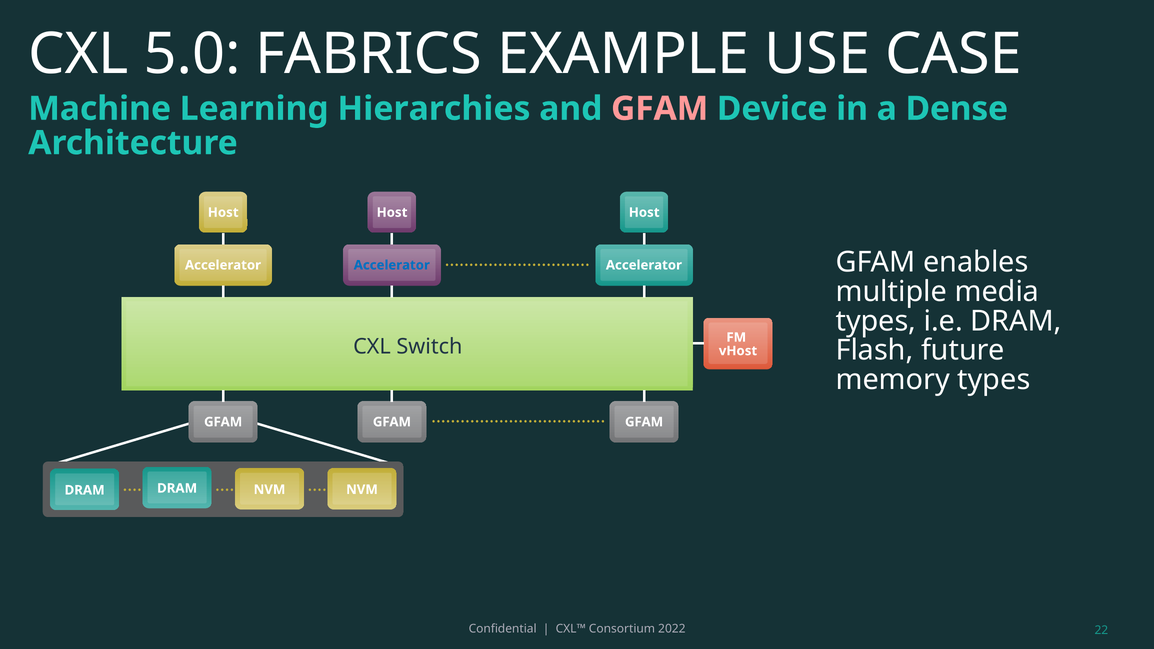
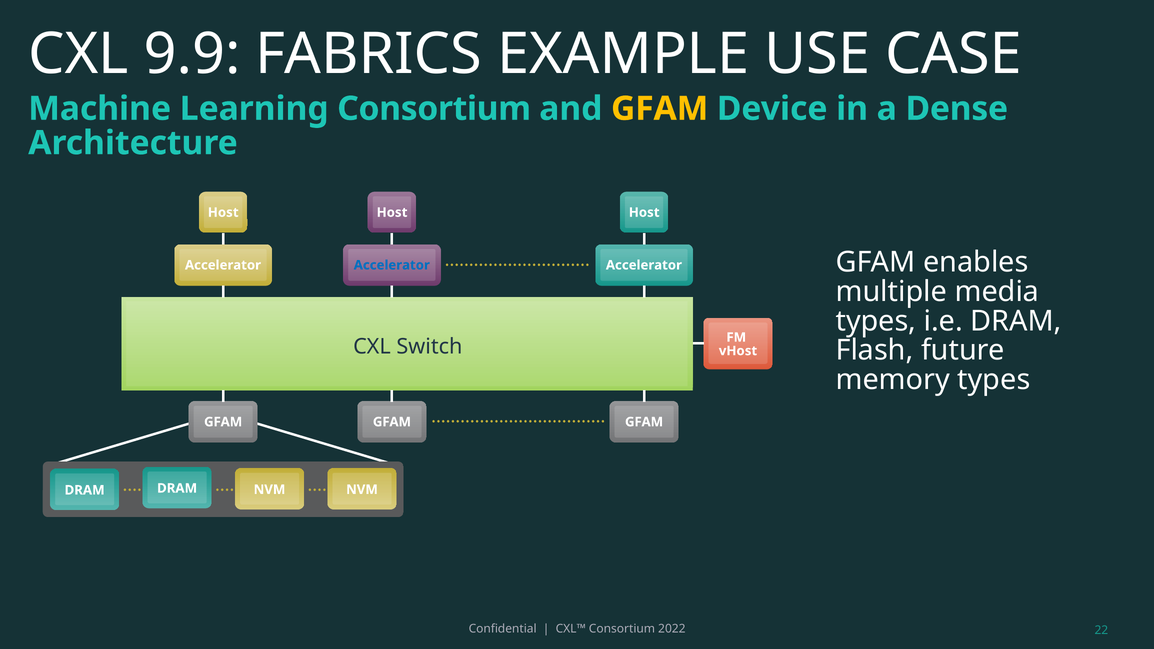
5.0: 5.0 -> 9.9
Learning Hierarchies: Hierarchies -> Consortium
GFAM at (660, 109) colour: pink -> yellow
